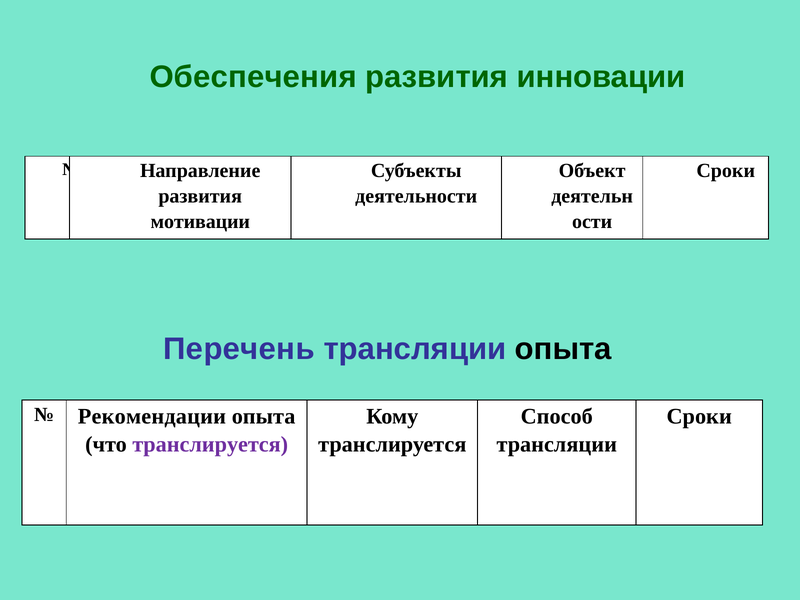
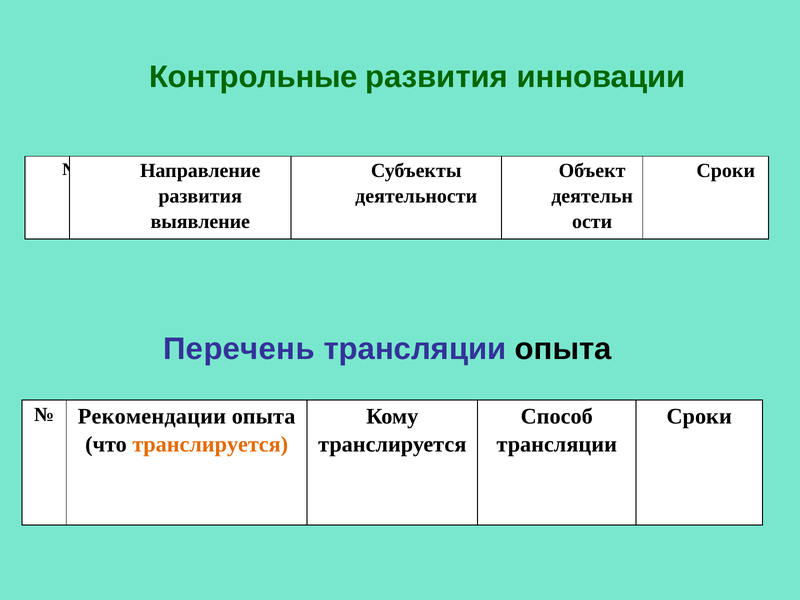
Обеспечения: Обеспечения -> Контрольные
мотивации: мотивации -> выявление
транслируется at (210, 445) colour: purple -> orange
